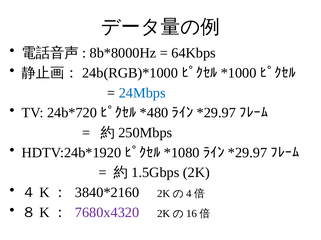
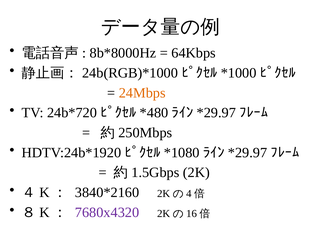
24Mbps colour: blue -> orange
